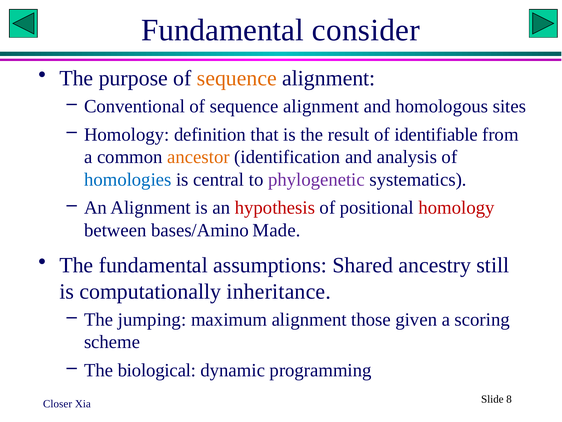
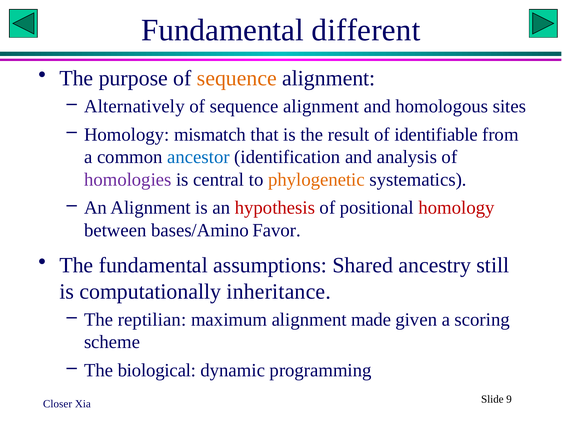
consider: consider -> different
Conventional: Conventional -> Alternatively
definition: definition -> mismatch
ancestor colour: orange -> blue
homologies colour: blue -> purple
phylogenetic colour: purple -> orange
Made: Made -> Favor
jumping: jumping -> reptilian
those: those -> made
8: 8 -> 9
